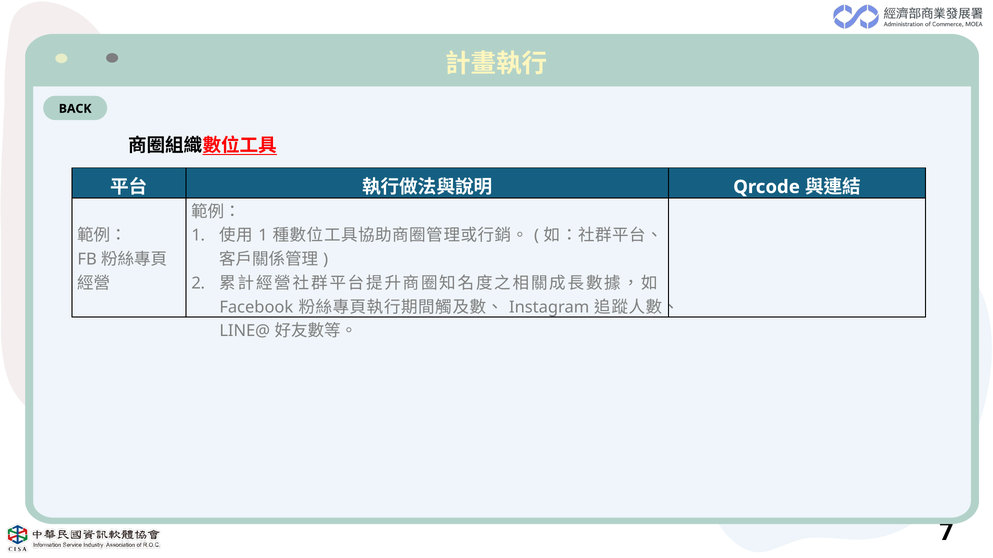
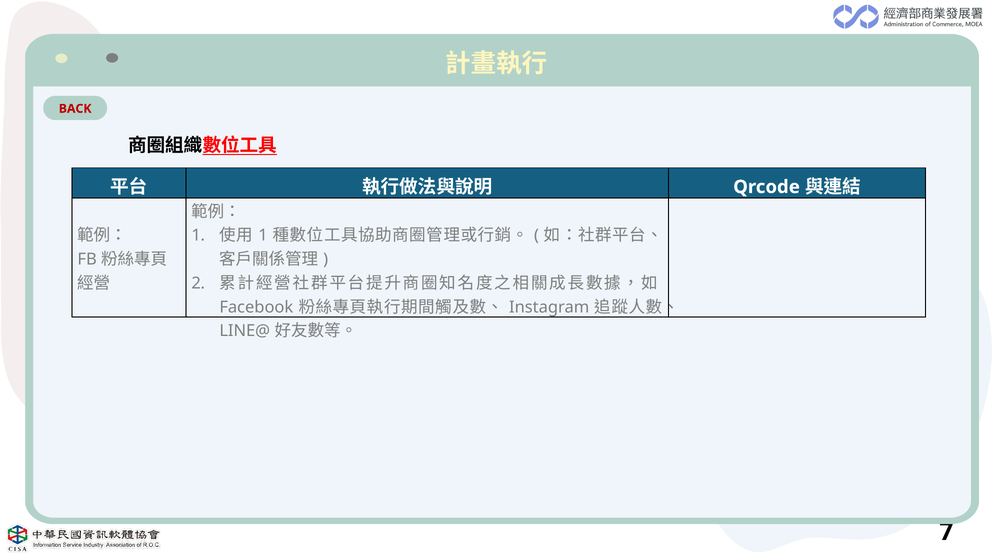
BACK colour: black -> red
